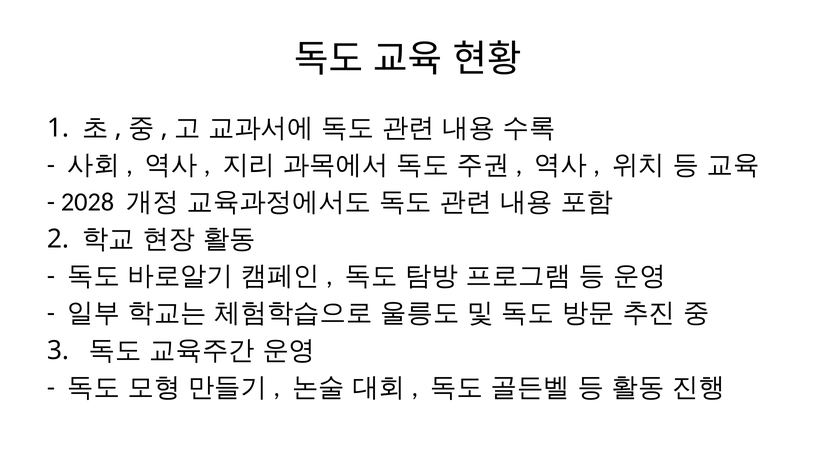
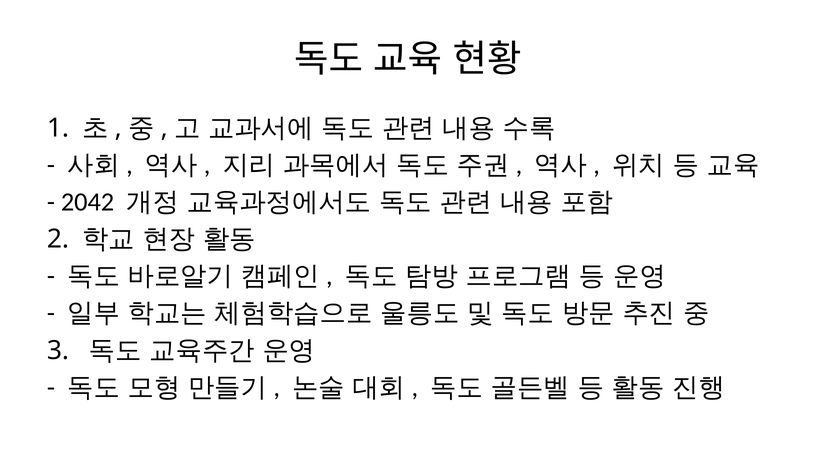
2028: 2028 -> 2042
